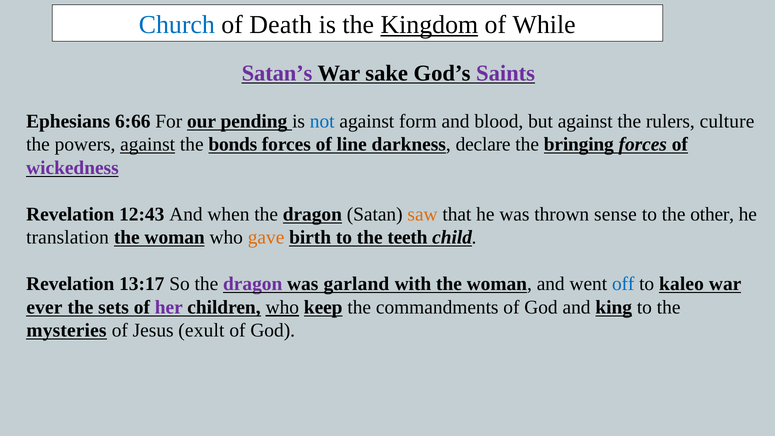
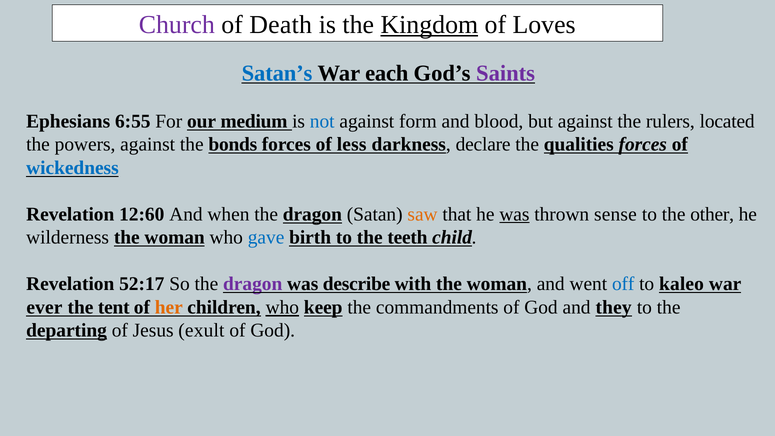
Church colour: blue -> purple
While: While -> Loves
Satan’s colour: purple -> blue
sake: sake -> each
6:66: 6:66 -> 6:55
pending: pending -> medium
culture: culture -> located
against at (148, 145) underline: present -> none
line: line -> less
bringing: bringing -> qualities
wickedness colour: purple -> blue
12:43: 12:43 -> 12:60
was at (514, 214) underline: none -> present
translation: translation -> wilderness
gave colour: orange -> blue
13:17: 13:17 -> 52:17
garland: garland -> describe
sets: sets -> tent
her colour: purple -> orange
king: king -> they
mysteries: mysteries -> departing
